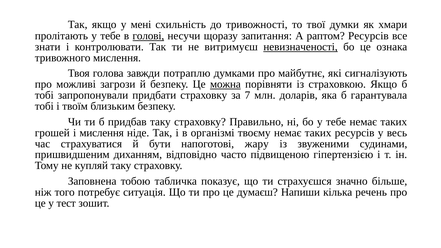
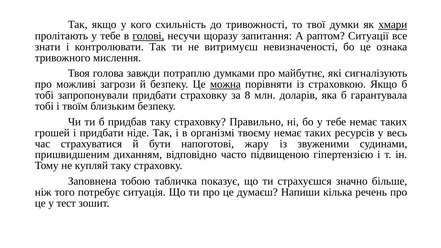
мені: мені -> кого
хмари underline: none -> present
раптом Ресурсів: Ресурсів -> Ситуації
невизначеності underline: present -> none
7: 7 -> 8
і мислення: мислення -> придбати
